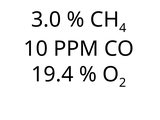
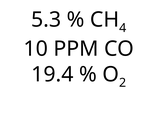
3.0: 3.0 -> 5.3
